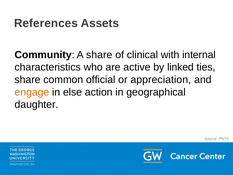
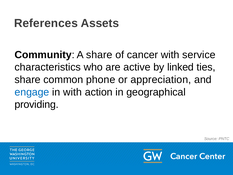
clinical: clinical -> cancer
internal: internal -> service
official: official -> phone
engage colour: orange -> blue
in else: else -> with
daughter: daughter -> providing
